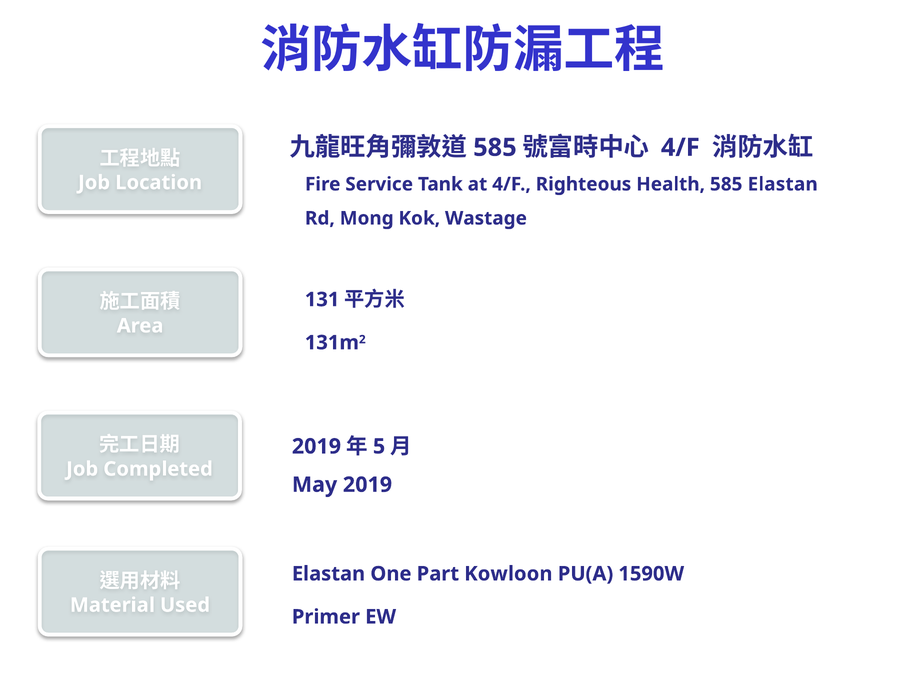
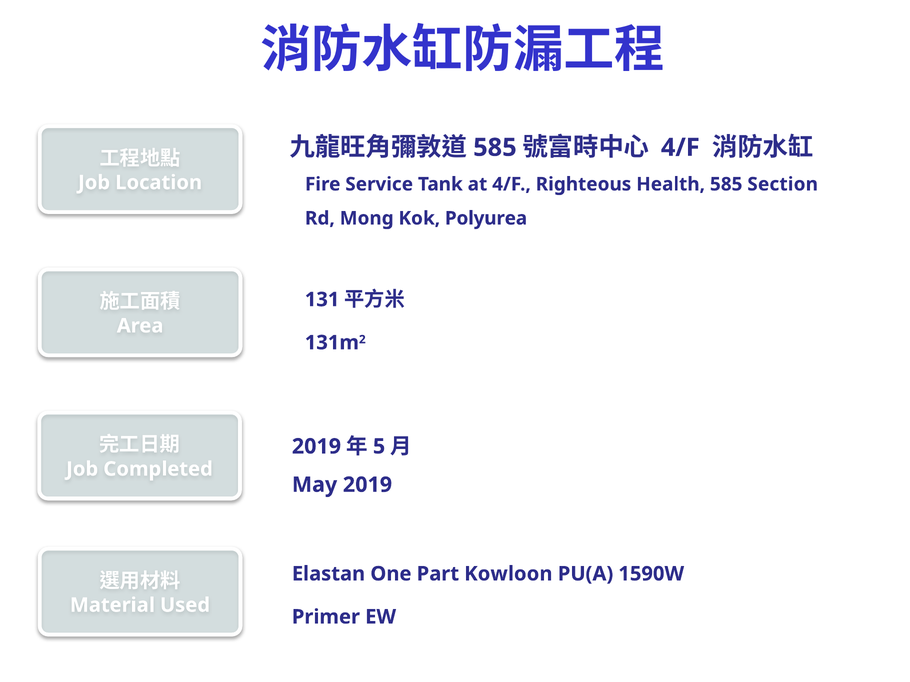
585 Elastan: Elastan -> Section
Wastage: Wastage -> Polyurea
